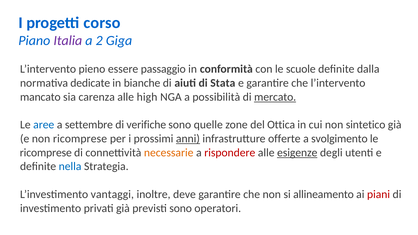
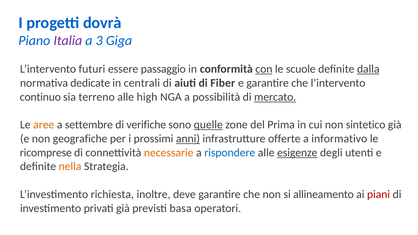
corso: corso -> dovrà
2: 2 -> 3
pieno: pieno -> futuri
con underline: none -> present
dalla underline: none -> present
bianche: bianche -> centrali
Stata: Stata -> Fiber
mancato: mancato -> continuo
carenza: carenza -> terreno
aree colour: blue -> orange
quelle underline: none -> present
Ottica: Ottica -> Prima
non ricomprese: ricomprese -> geografiche
svolgimento: svolgimento -> informativo
rispondere colour: red -> blue
nella colour: blue -> orange
vantaggi: vantaggi -> richiesta
previsti sono: sono -> basa
